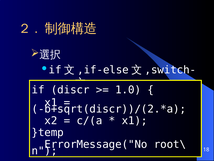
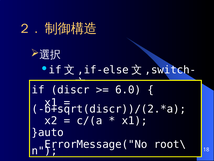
1.0: 1.0 -> 6.0
}temp: }temp -> }auto
